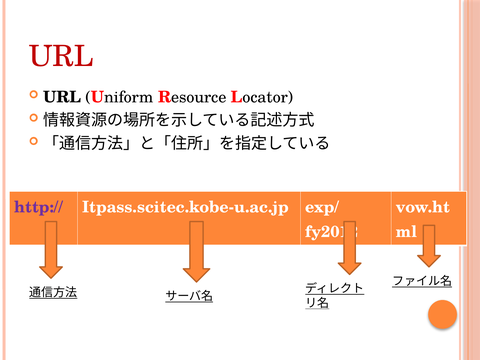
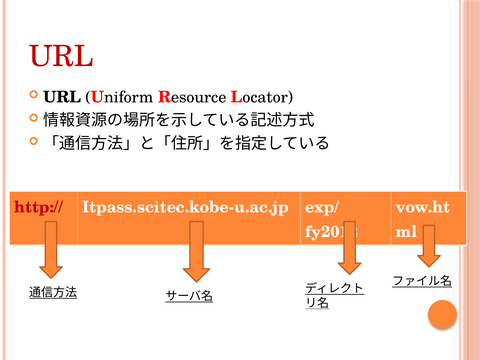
http:// colour: purple -> red
